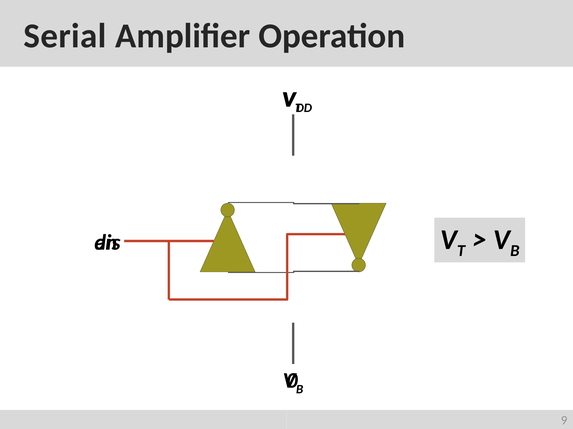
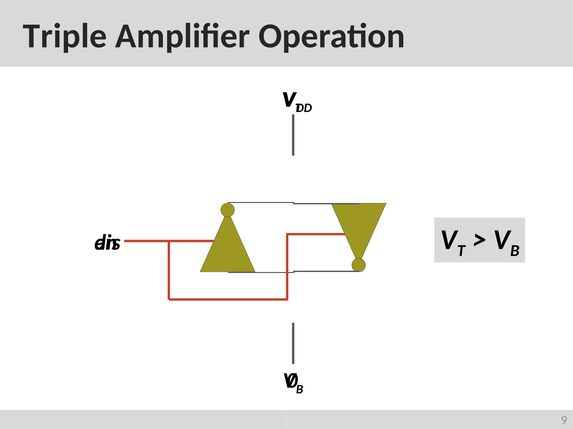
Serial: Serial -> Triple
